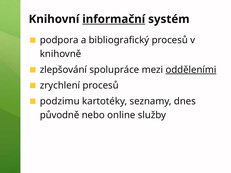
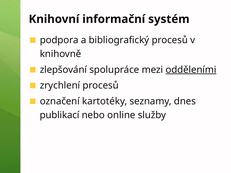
informační underline: present -> none
podzimu: podzimu -> označení
původně: původně -> publikací
